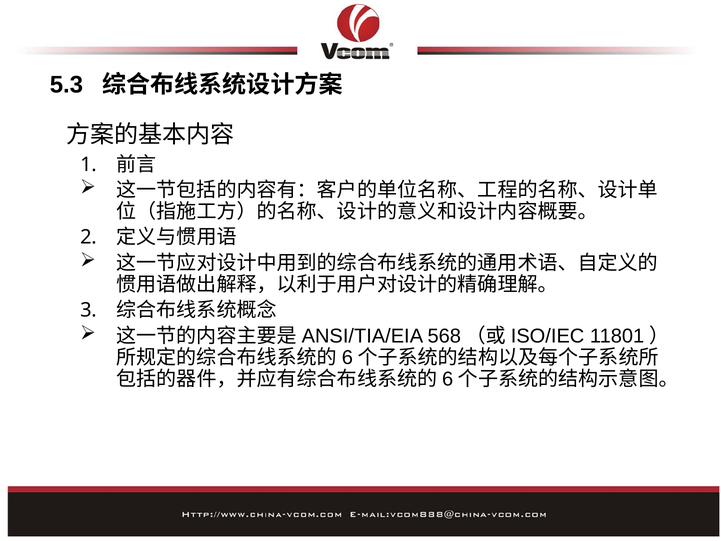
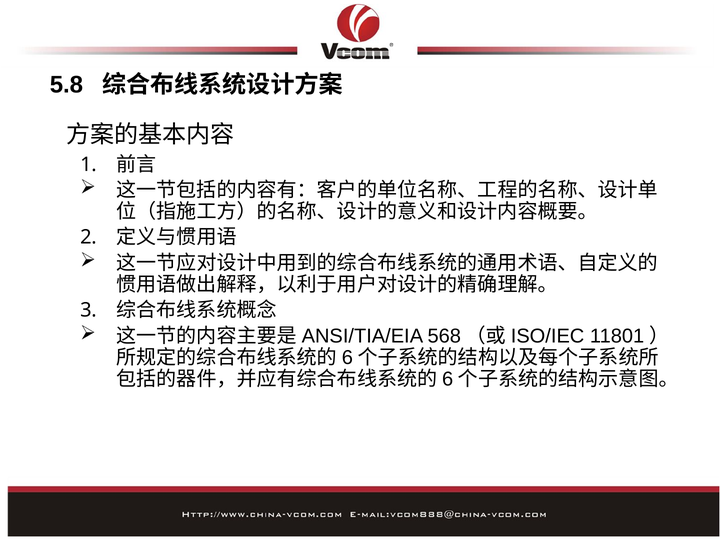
5.3: 5.3 -> 5.8
